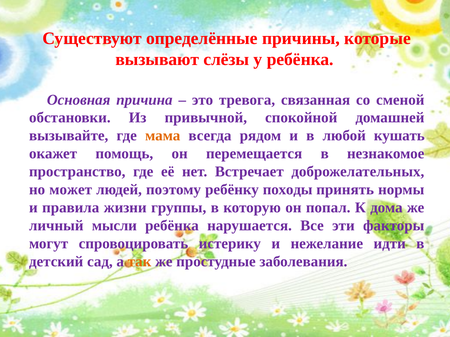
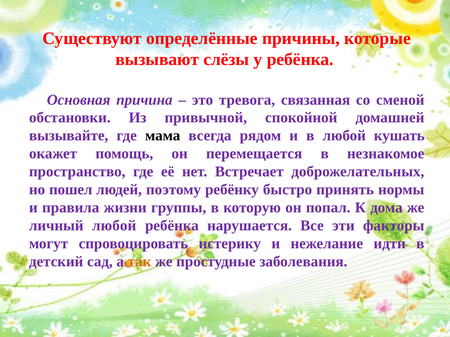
мама colour: orange -> black
может: может -> пошел
походы: походы -> быстро
личный мысли: мысли -> любой
